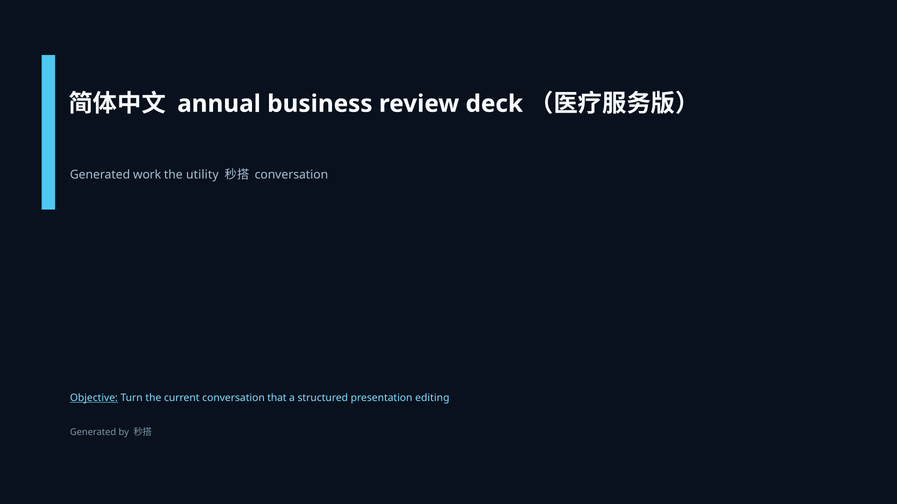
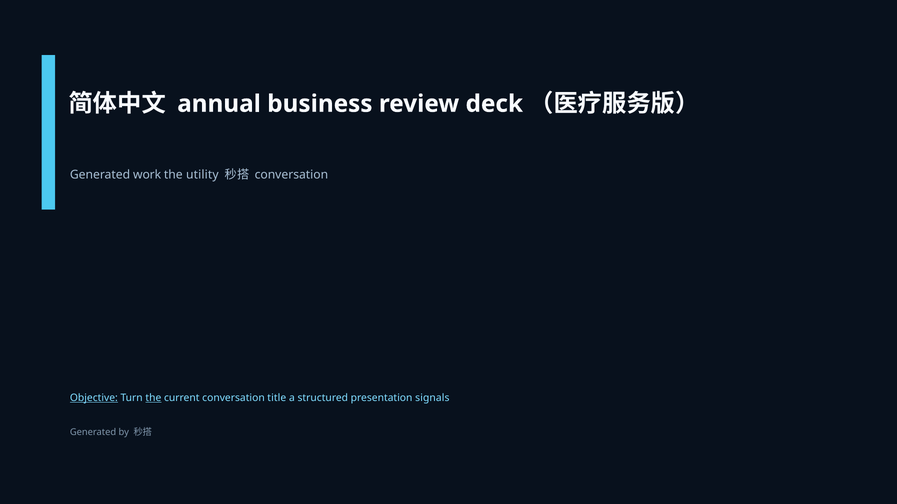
the at (153, 398) underline: none -> present
that: that -> title
editing: editing -> signals
